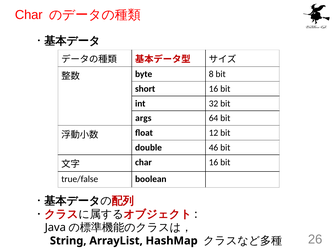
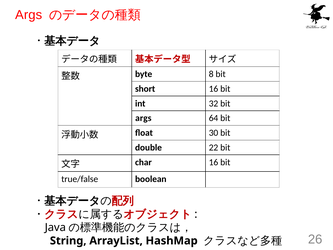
Char at (29, 15): Char -> Args
12: 12 -> 30
46: 46 -> 22
